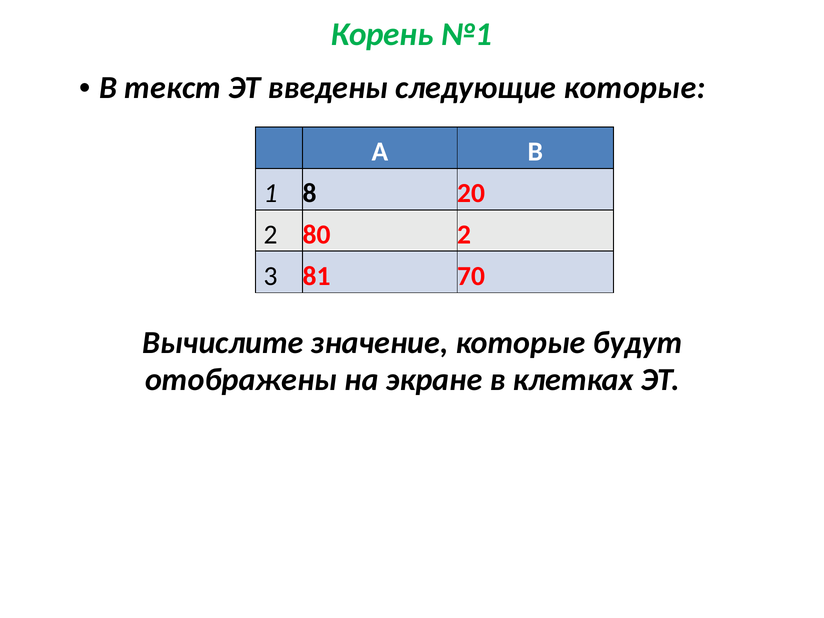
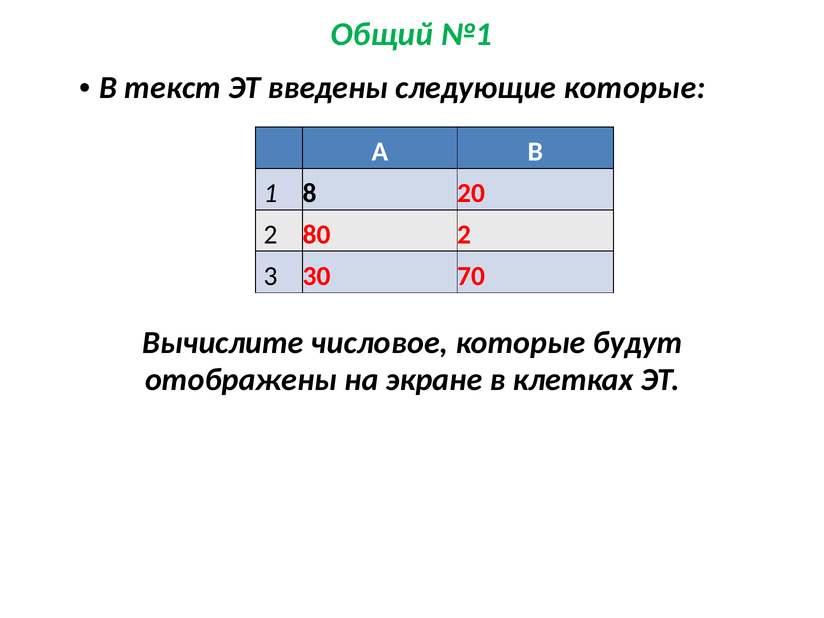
Корень: Корень -> Общий
81: 81 -> 30
значение: значение -> числовое
